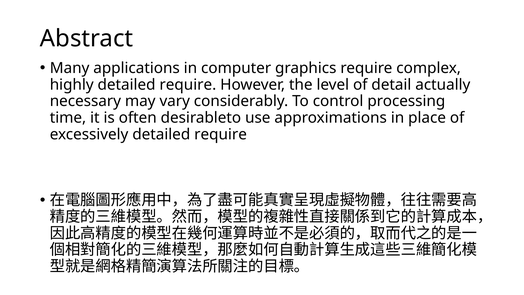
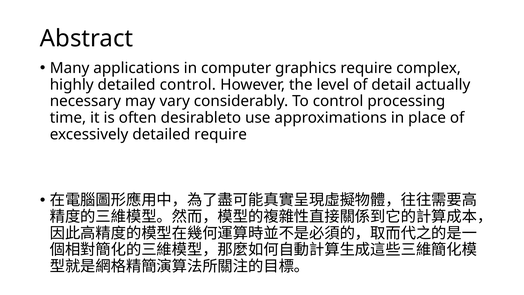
highly detailed require: require -> control
